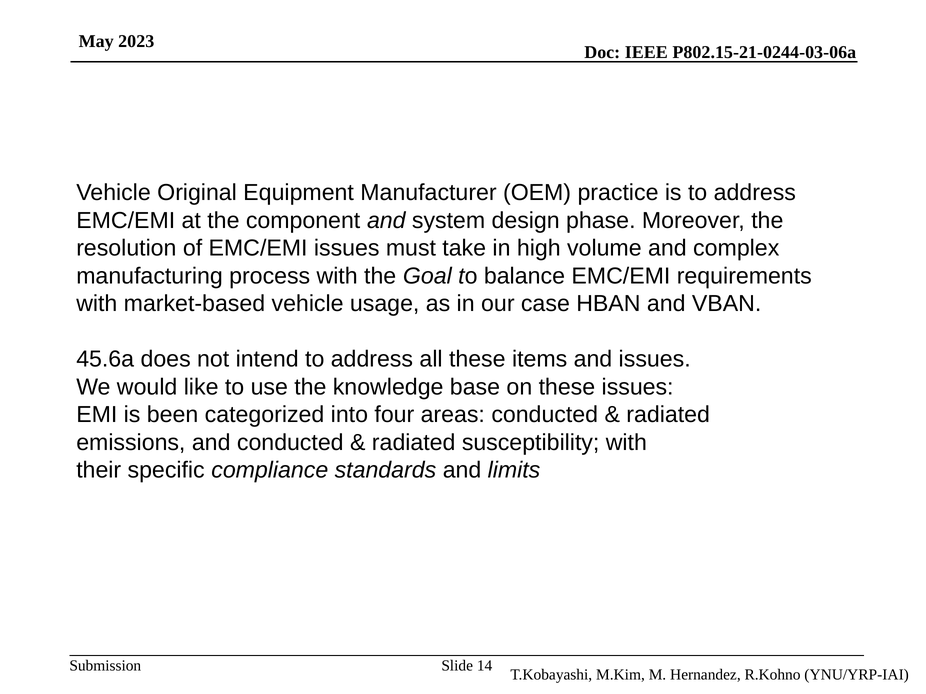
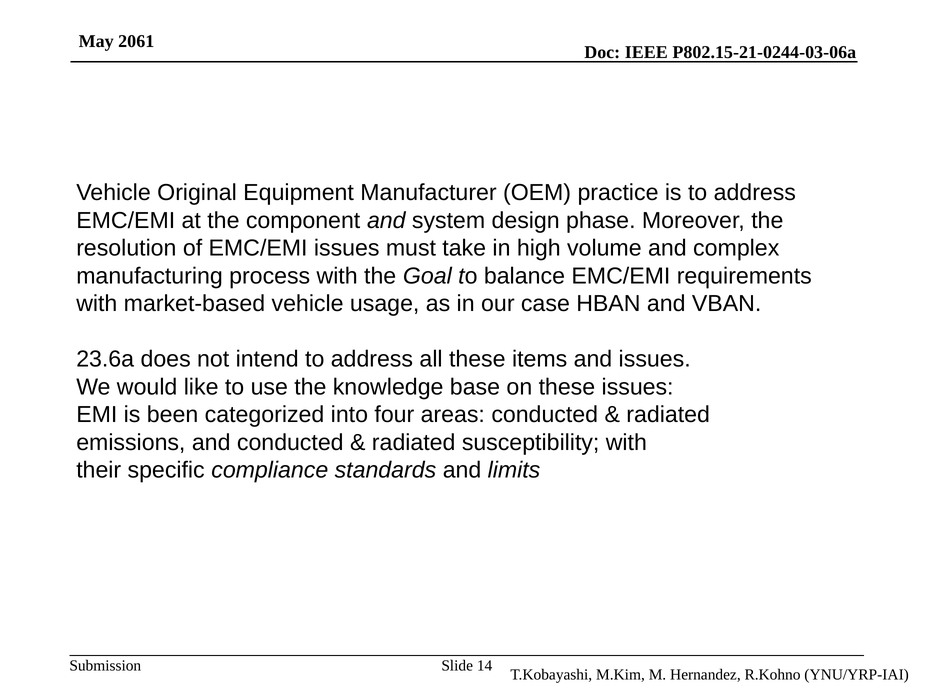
2023: 2023 -> 2061
45.6a: 45.6a -> 23.6a
